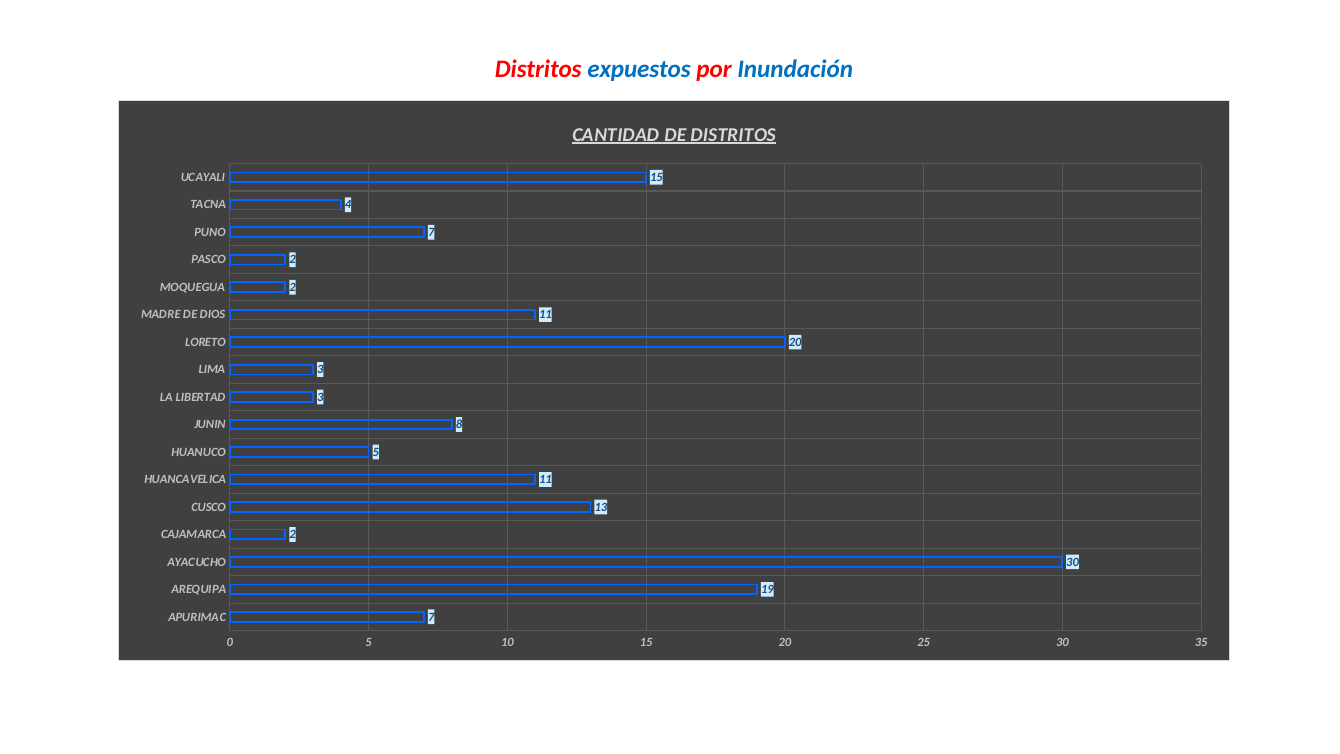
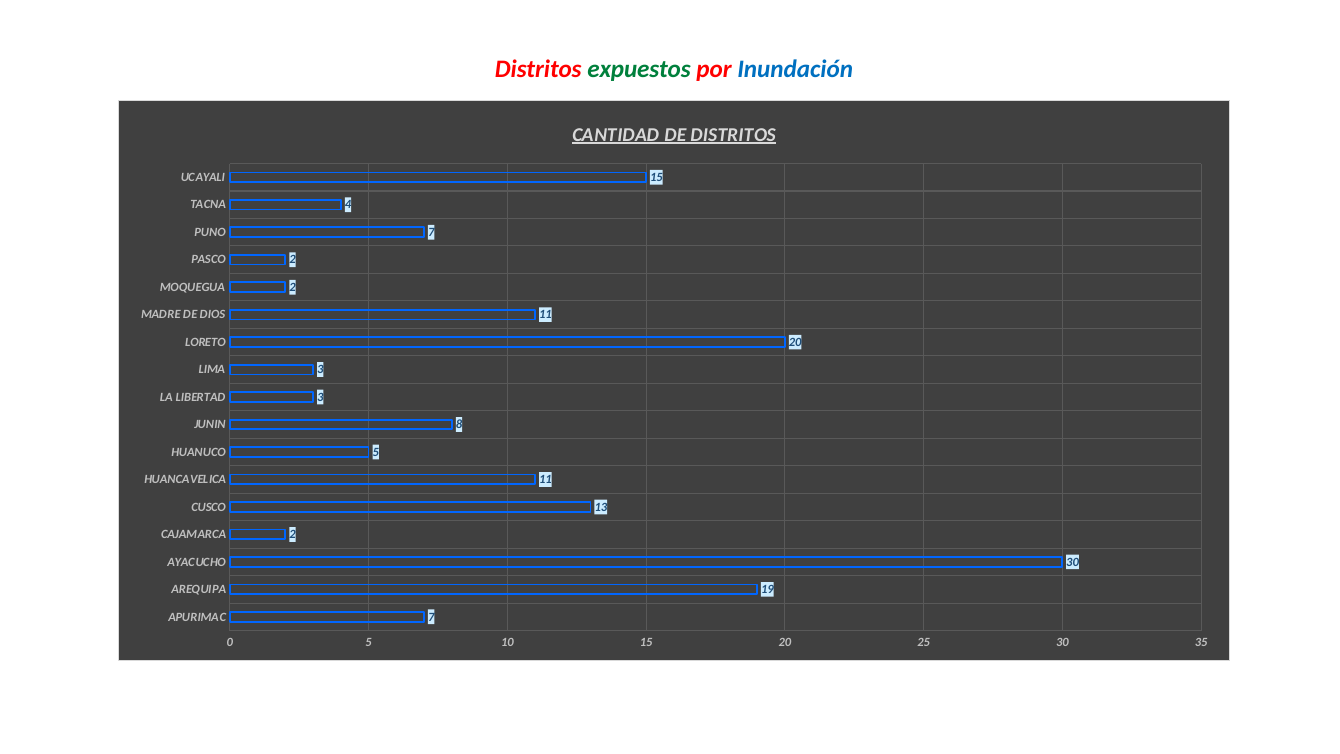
expuestos colour: blue -> green
